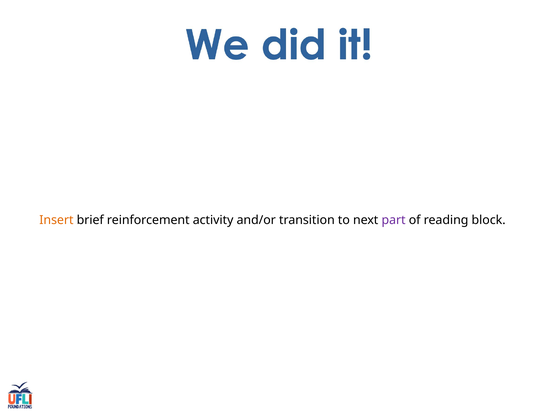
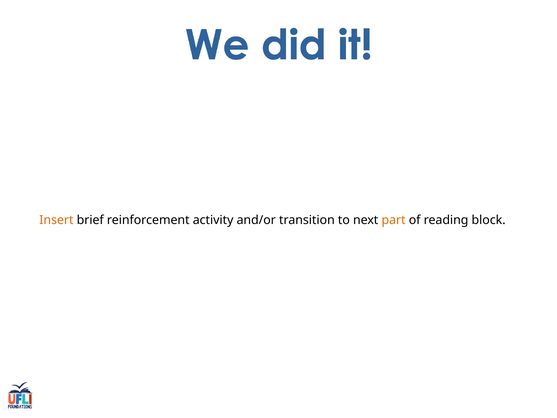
part colour: purple -> orange
